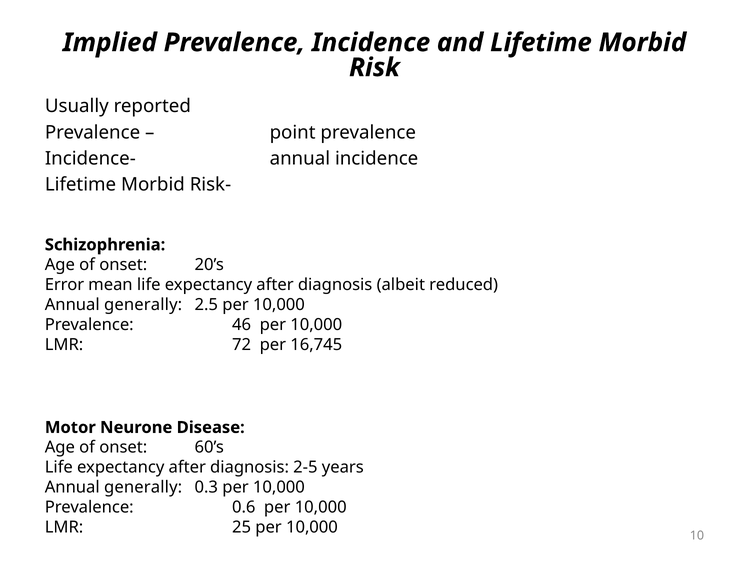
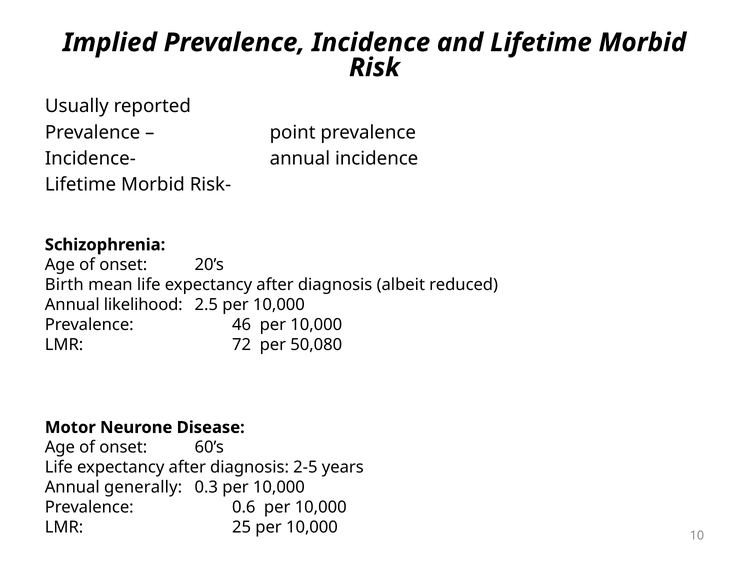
Error: Error -> Birth
generally at (143, 305): generally -> likelihood
16,745: 16,745 -> 50,080
